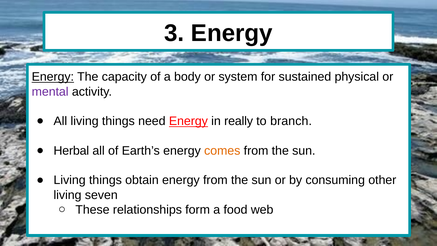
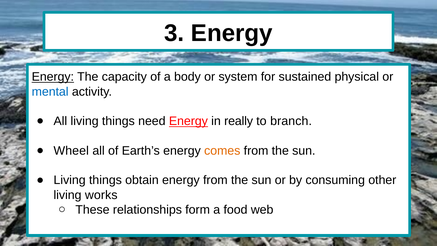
mental colour: purple -> blue
Herbal: Herbal -> Wheel
seven: seven -> works
